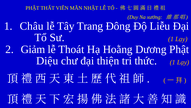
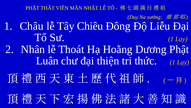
Trang: Trang -> Chiêu
Giảm: Giảm -> Nhân
Diệu: Diệu -> Luân
